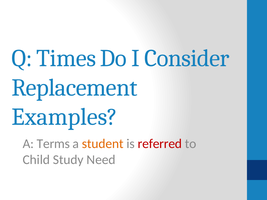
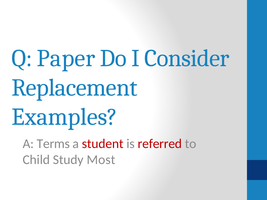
Times: Times -> Paper
student colour: orange -> red
Need: Need -> Most
